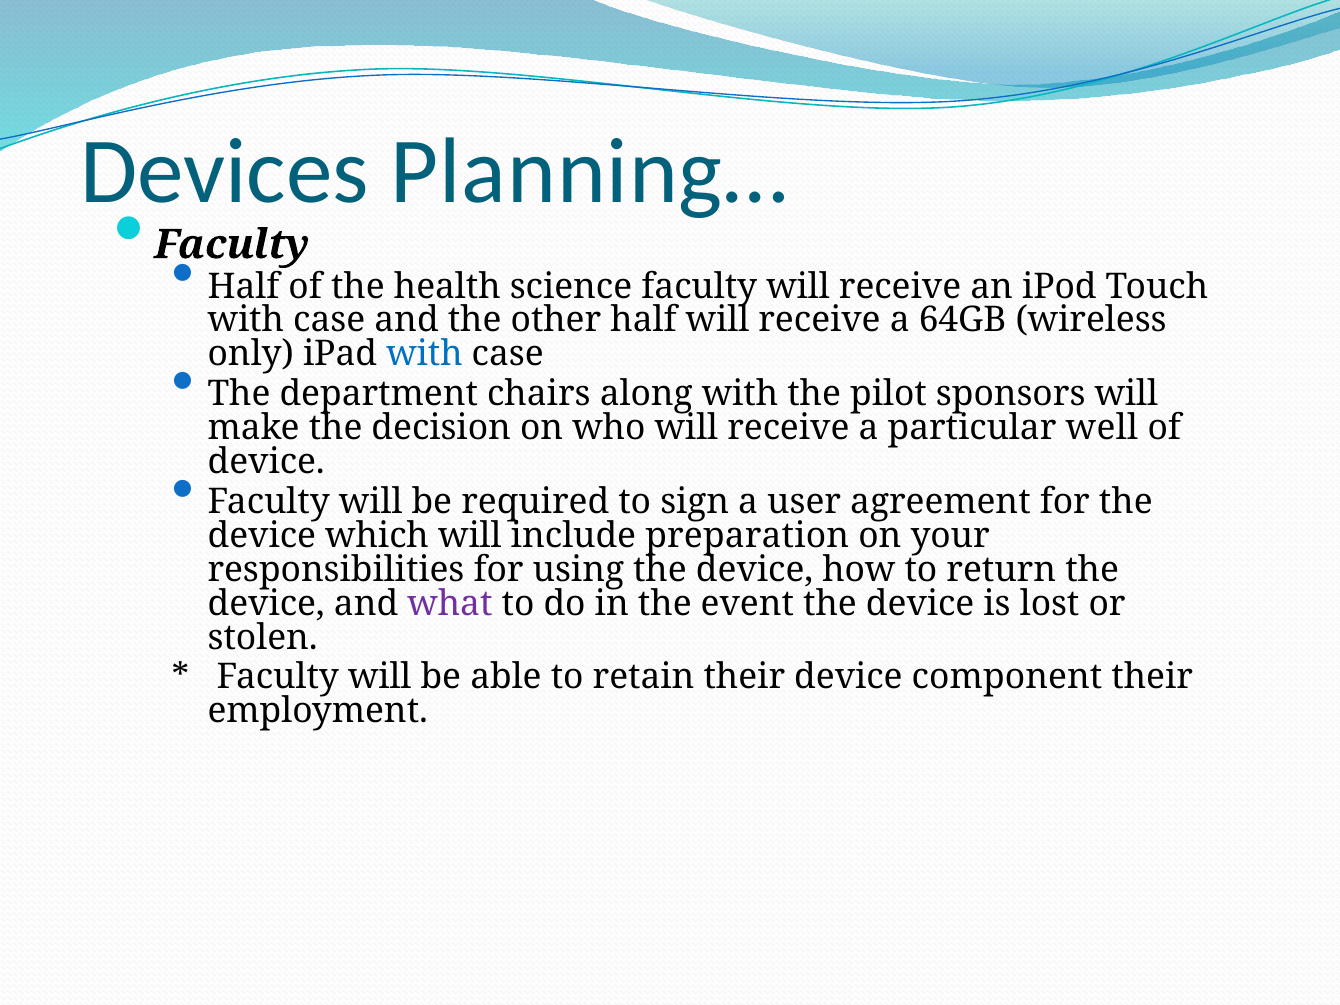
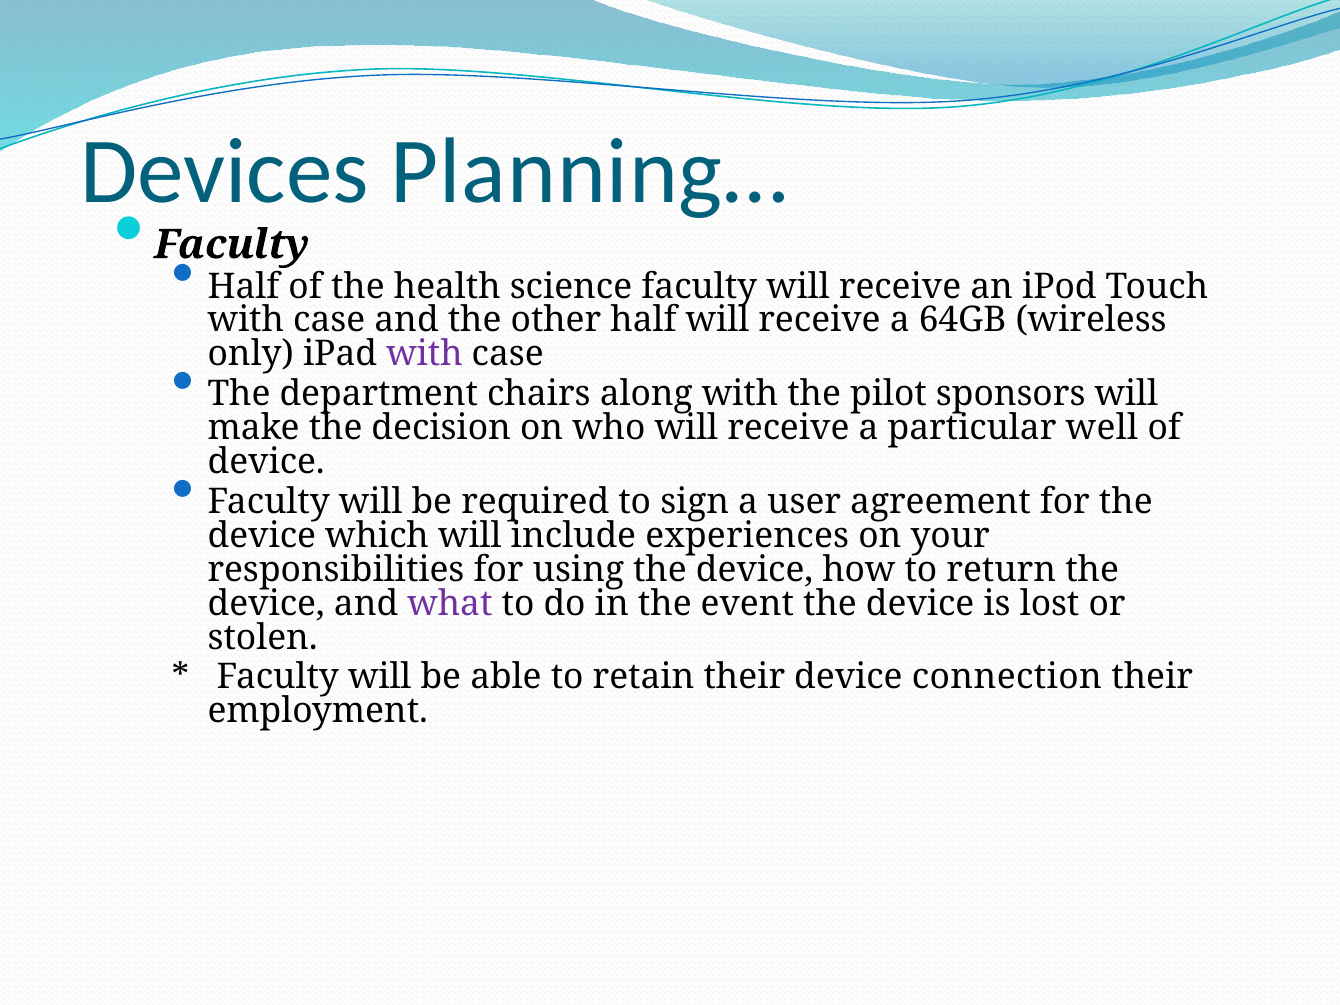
with at (425, 354) colour: blue -> purple
preparation: preparation -> experiences
component: component -> connection
